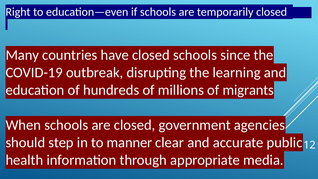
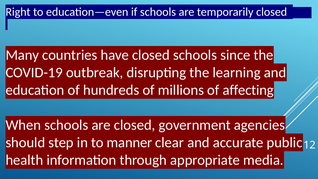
migrants: migrants -> affecting
